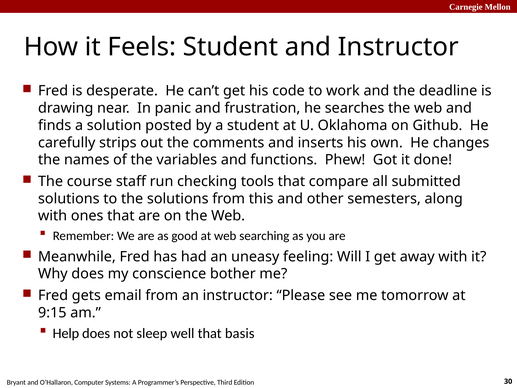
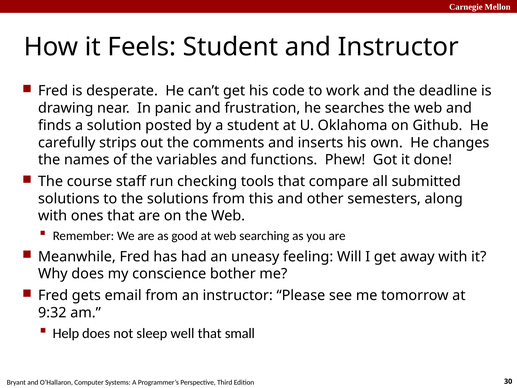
9:15: 9:15 -> 9:32
basis: basis -> small
